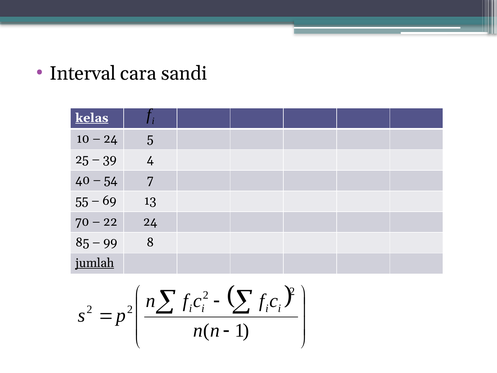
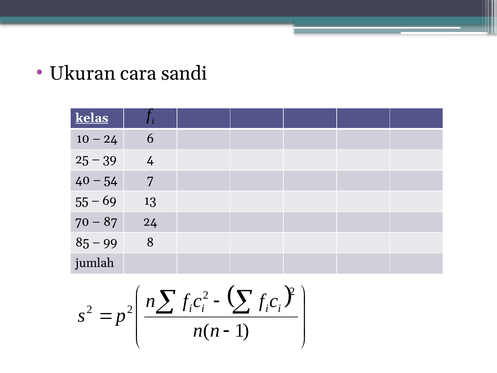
Interval: Interval -> Ukuran
5: 5 -> 6
22: 22 -> 87
jumlah underline: present -> none
